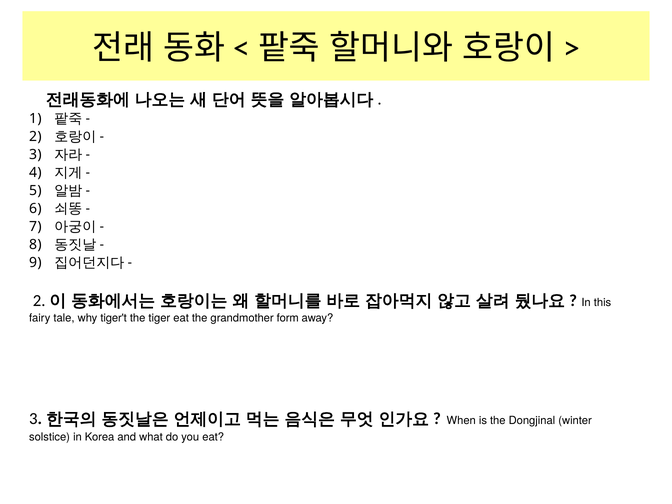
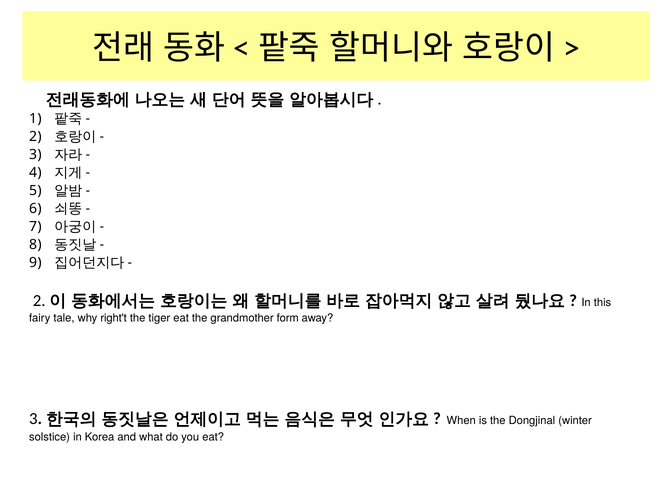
tiger't: tiger't -> right't
